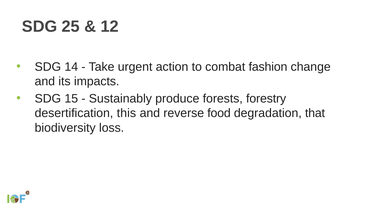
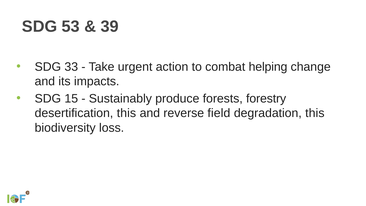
25: 25 -> 53
12: 12 -> 39
14: 14 -> 33
fashion: fashion -> helping
food: food -> field
degradation that: that -> this
